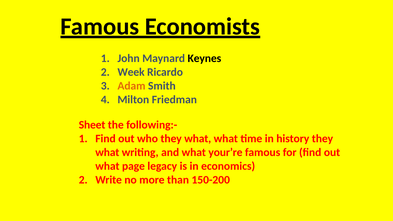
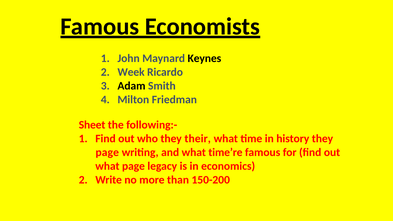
Adam colour: orange -> black
who they what: what -> their
what at (107, 152): what -> page
your’re: your’re -> time’re
